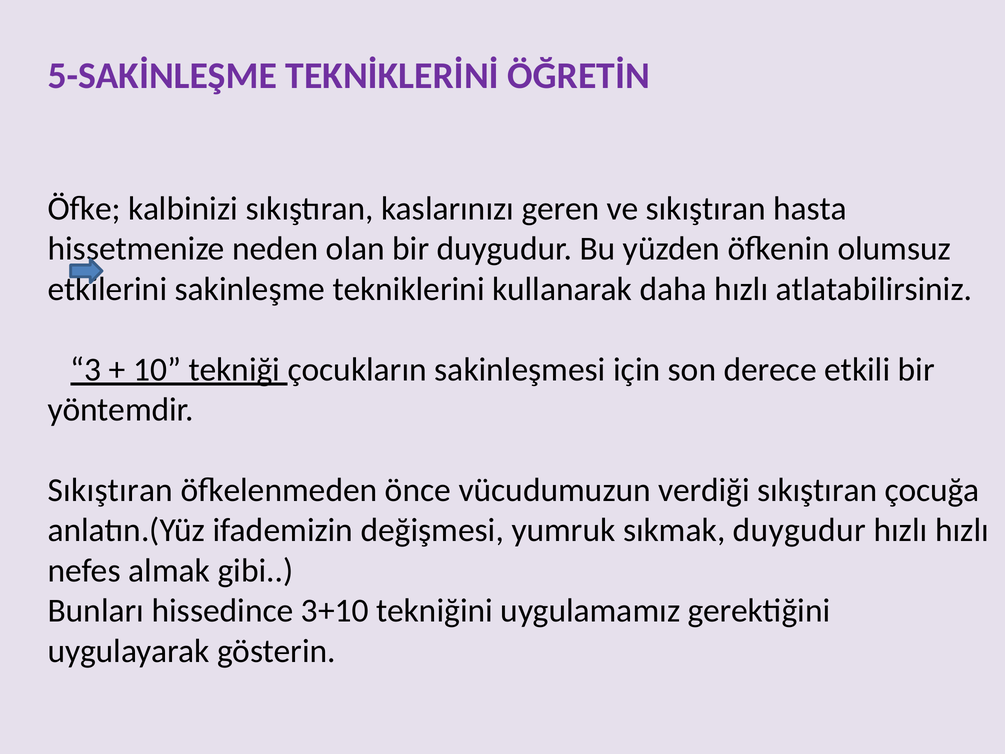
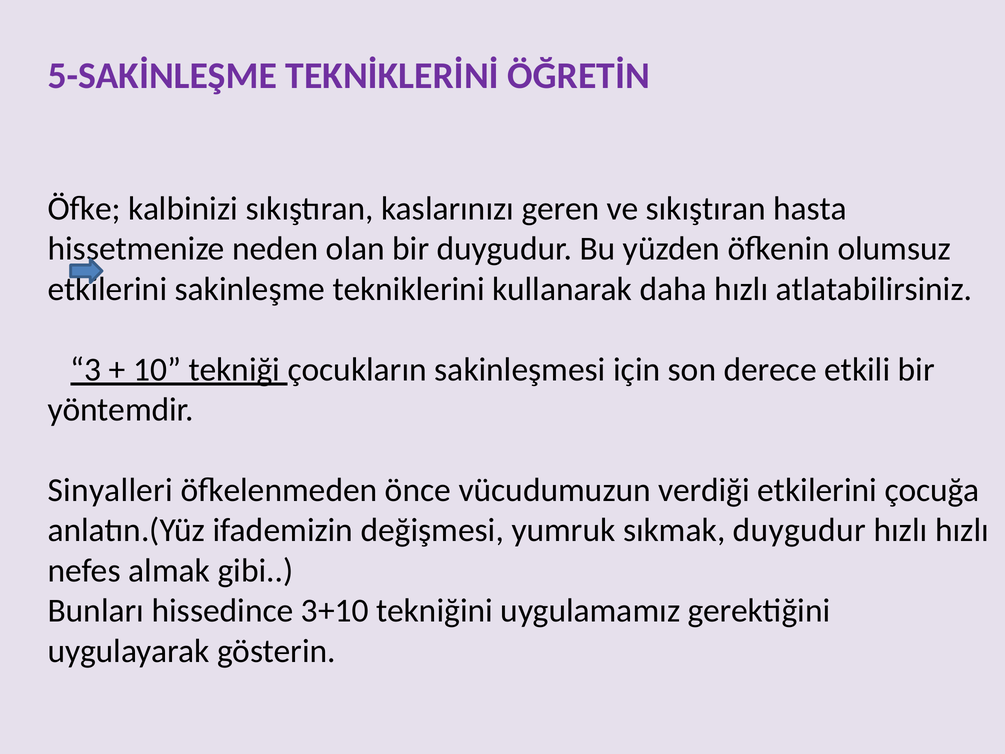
Sıkıştıran at (110, 490): Sıkıştıran -> Sinyalleri
verdiği sıkıştıran: sıkıştıran -> etkilerini
